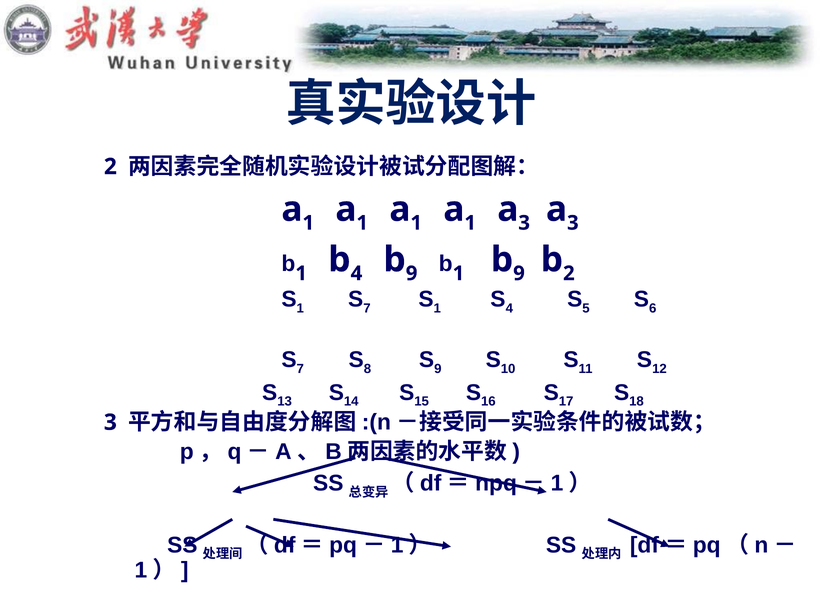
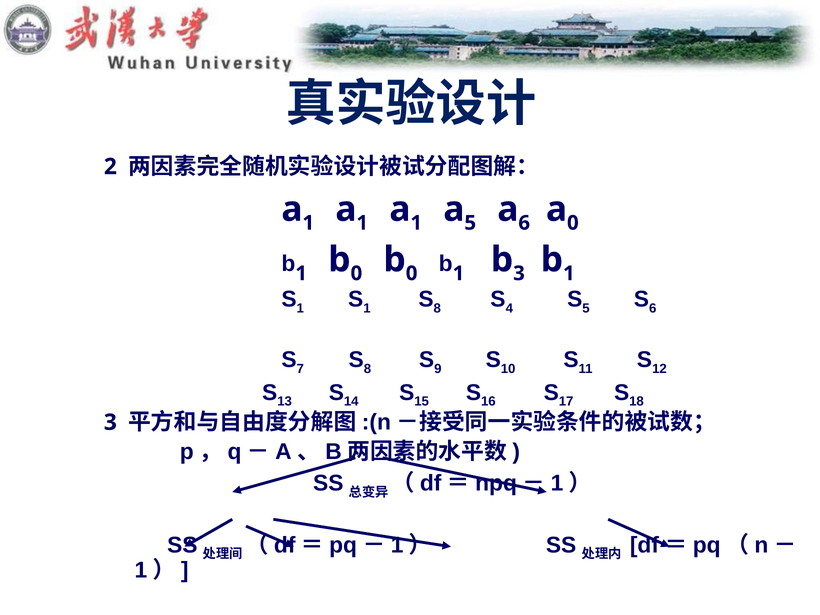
1 at (470, 223): 1 -> 5
3 at (524, 223): 3 -> 6
3 at (573, 223): 3 -> 0
4 at (356, 273): 4 -> 0
9 at (412, 273): 9 -> 0
9 at (519, 273): 9 -> 3
2 at (569, 273): 2 -> 1
7 at (367, 308): 7 -> 1
1 at (437, 308): 1 -> 8
